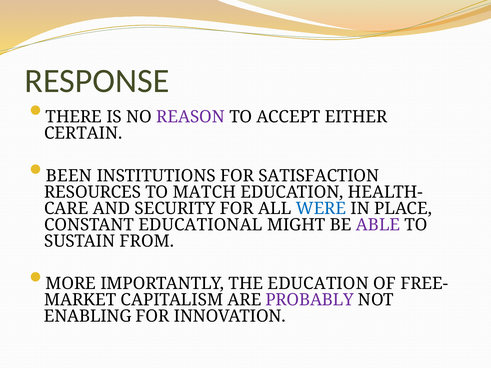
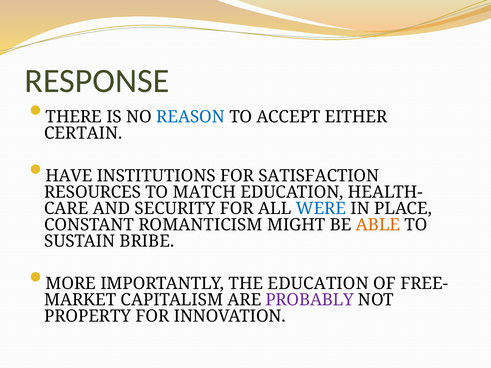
REASON colour: purple -> blue
BEEN: BEEN -> HAVE
EDUCATIONAL: EDUCATIONAL -> ROMANTICISM
ABLE colour: purple -> orange
FROM: FROM -> BRIBE
ENABLING: ENABLING -> PROPERTY
